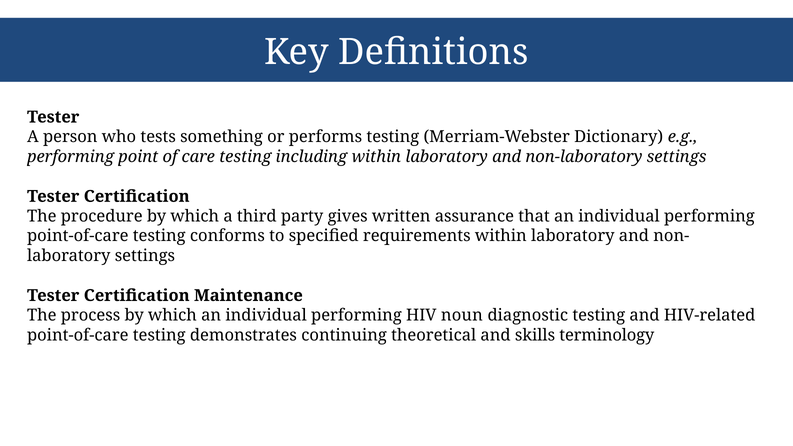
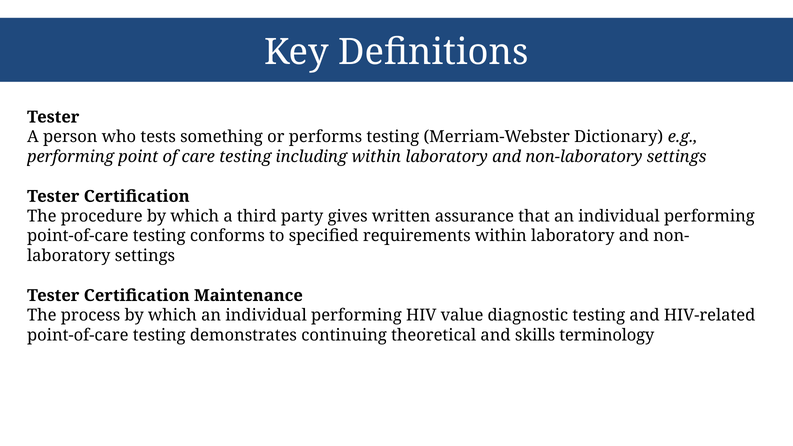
noun: noun -> value
